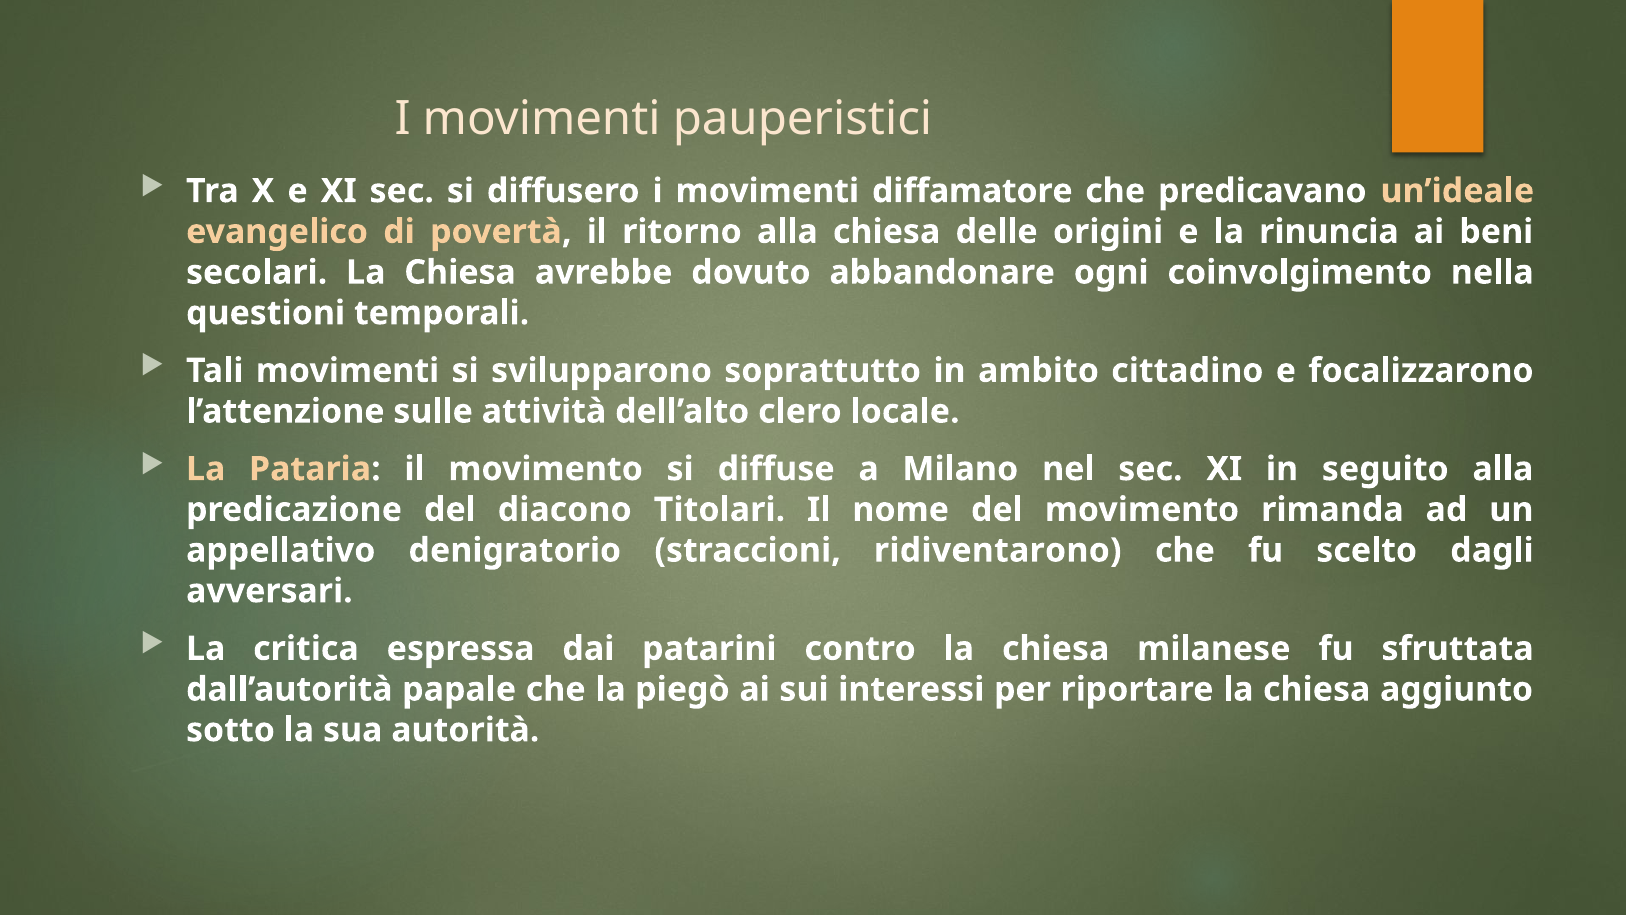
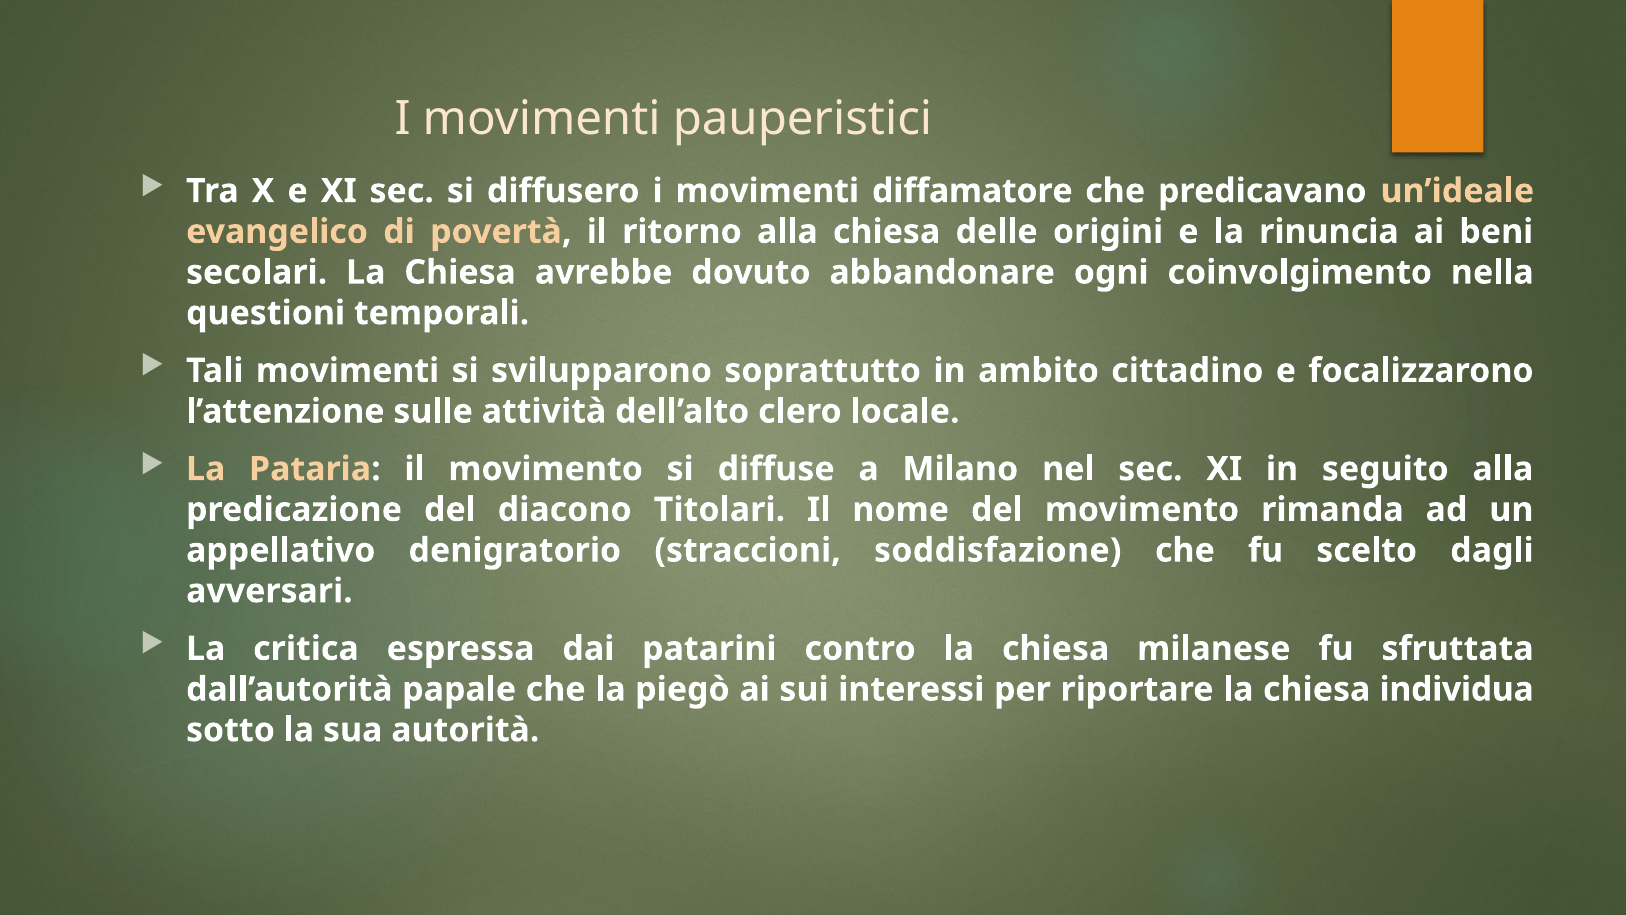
ridiventarono: ridiventarono -> soddisfazione
aggiunto: aggiunto -> individua
